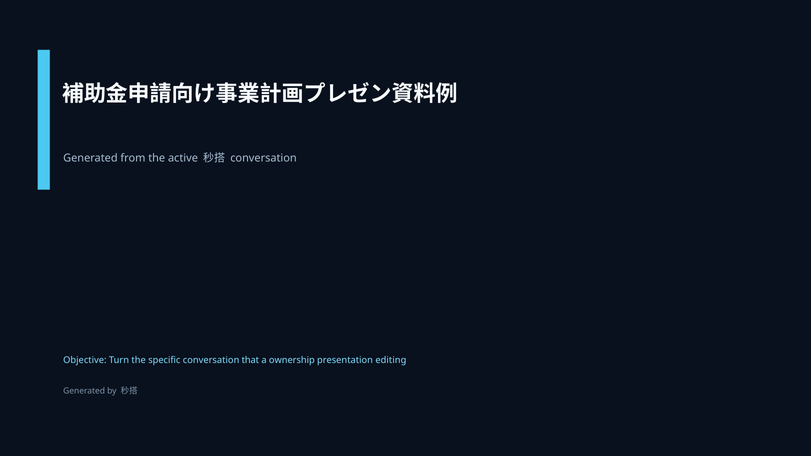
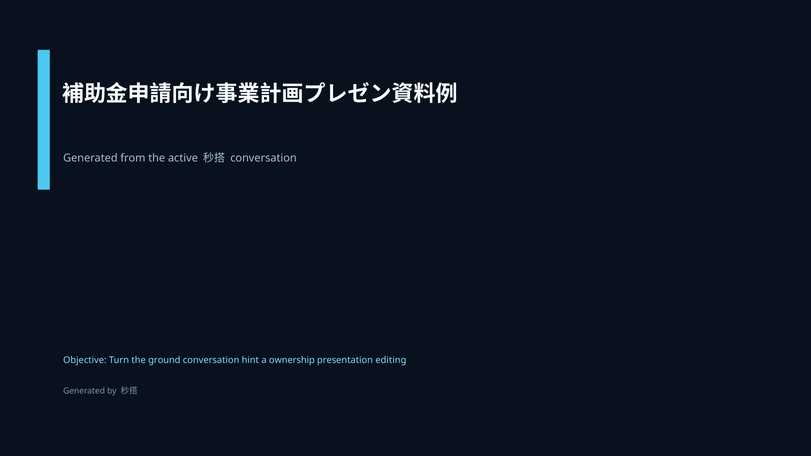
specific: specific -> ground
that: that -> hint
